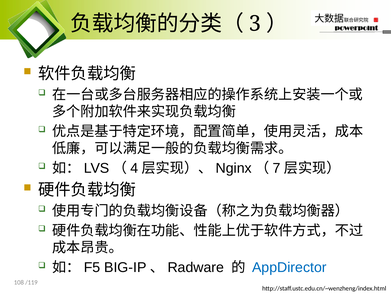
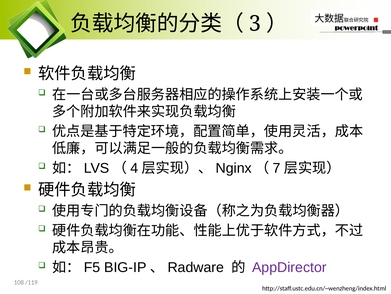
AppDirector colour: blue -> purple
